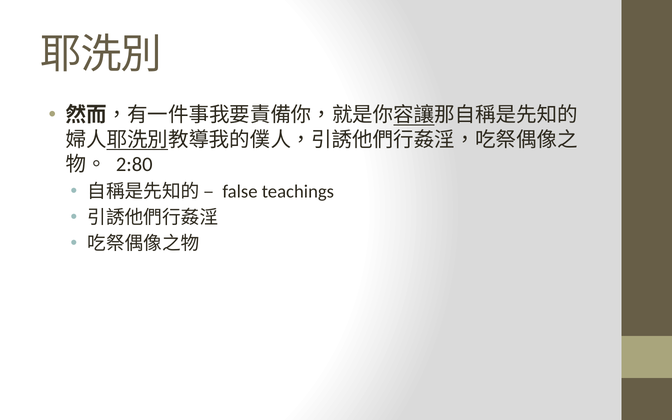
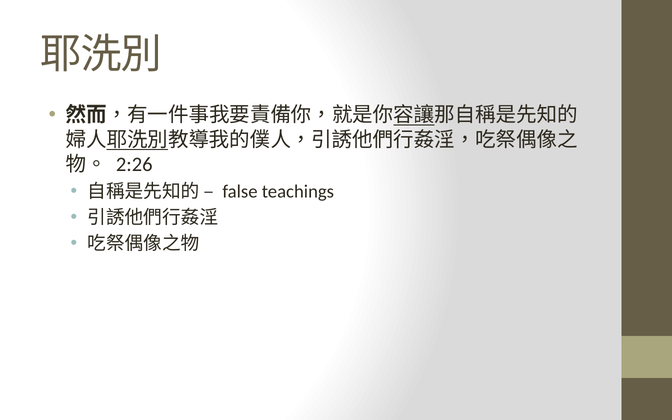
2:80: 2:80 -> 2:26
